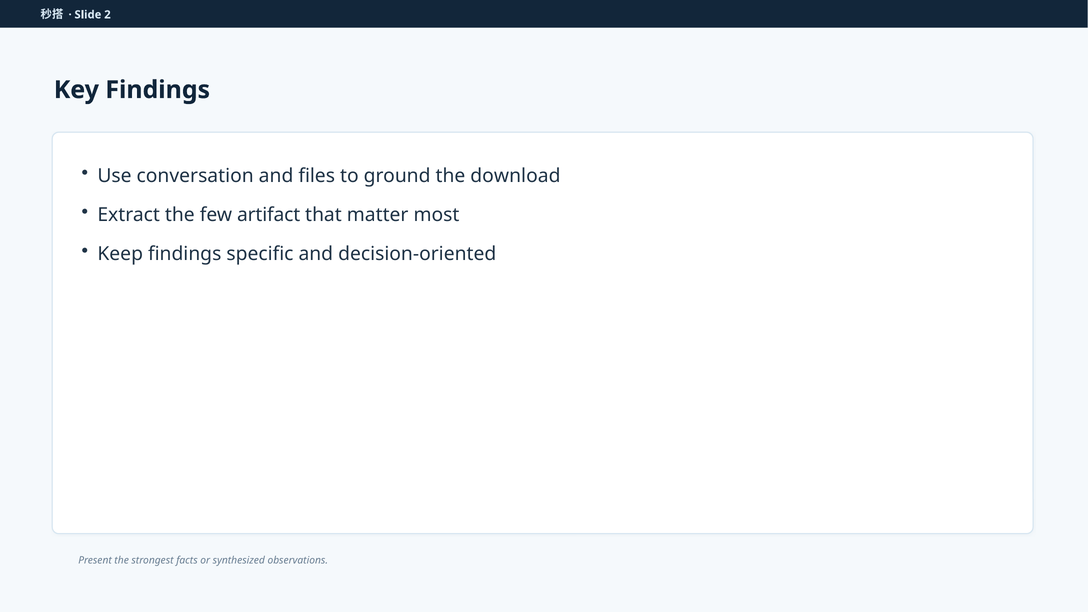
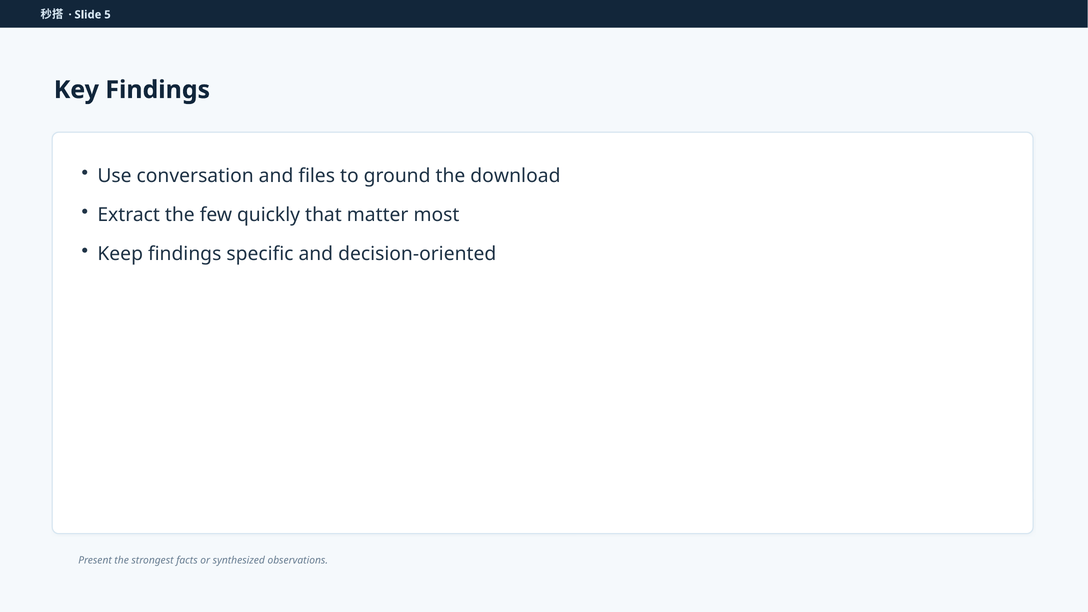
2: 2 -> 5
artifact: artifact -> quickly
